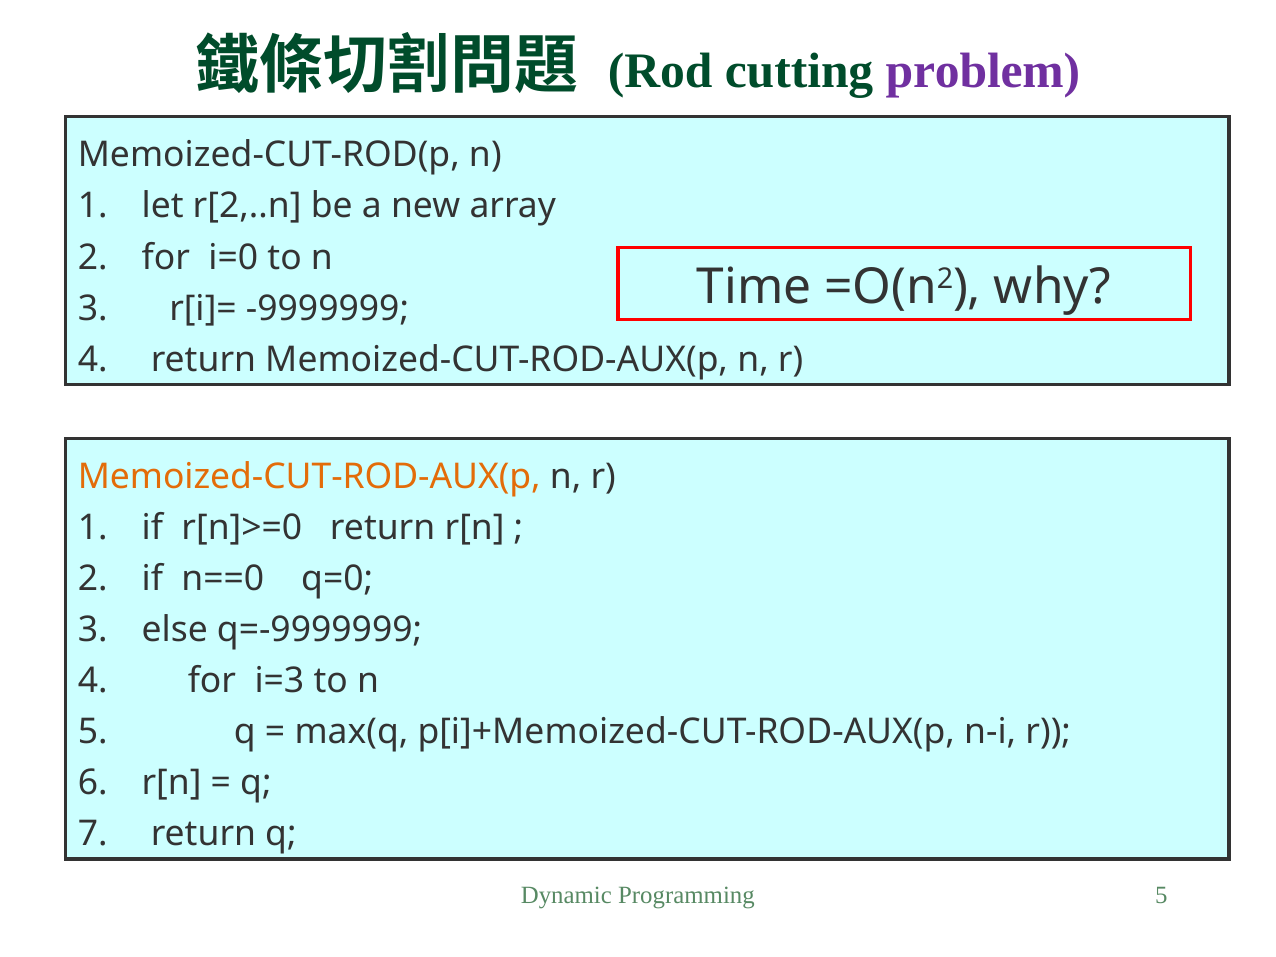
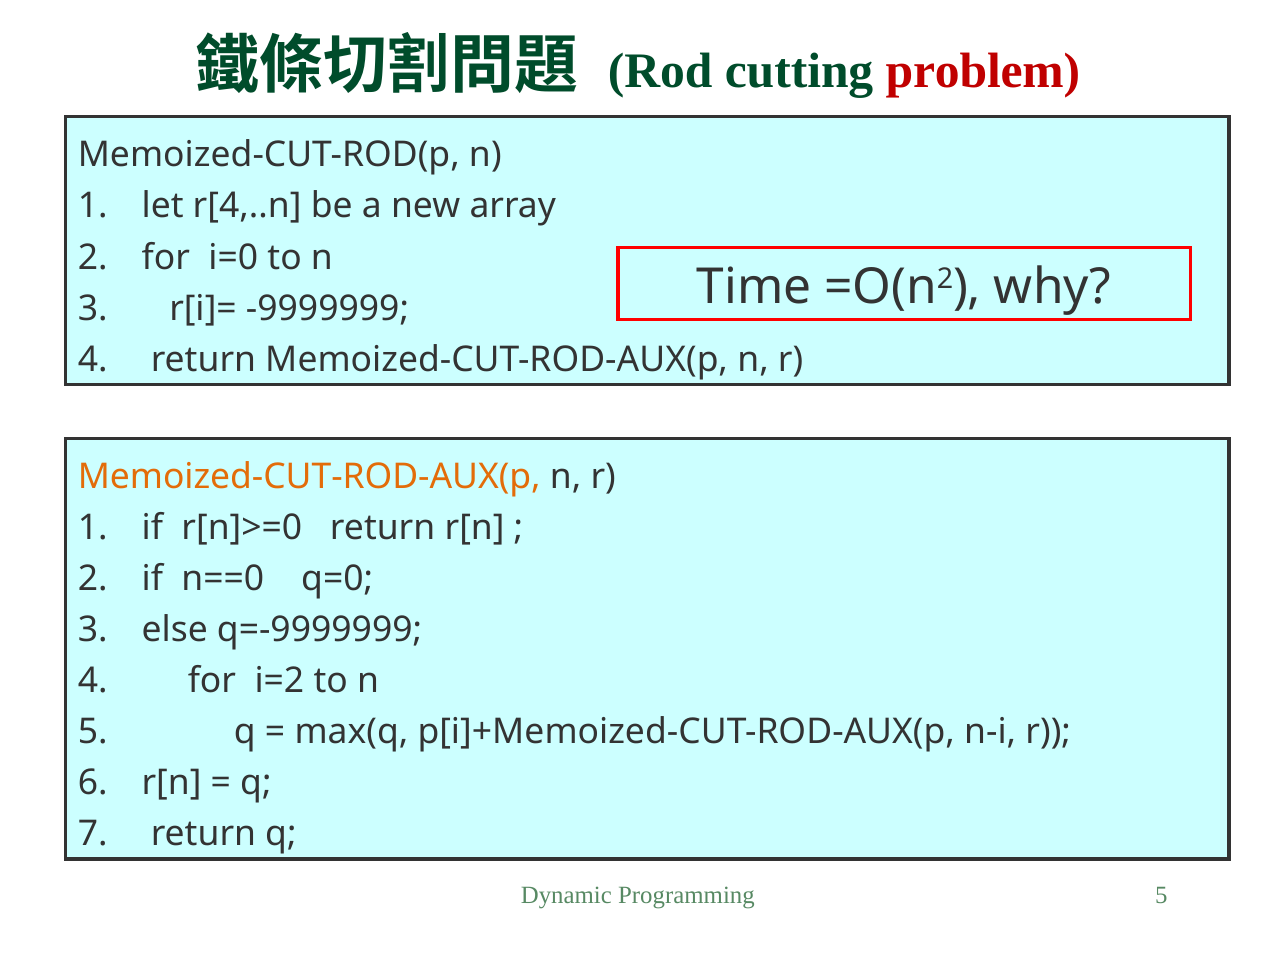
problem colour: purple -> red
r[2,..n: r[2,..n -> r[4,..n
i=3: i=3 -> i=2
